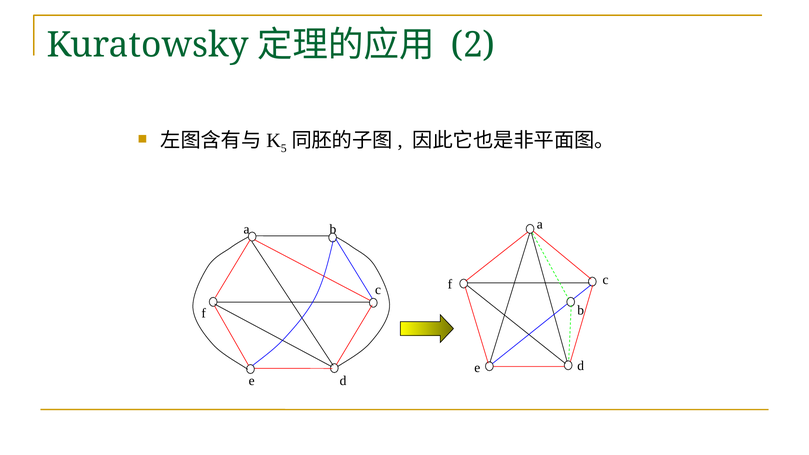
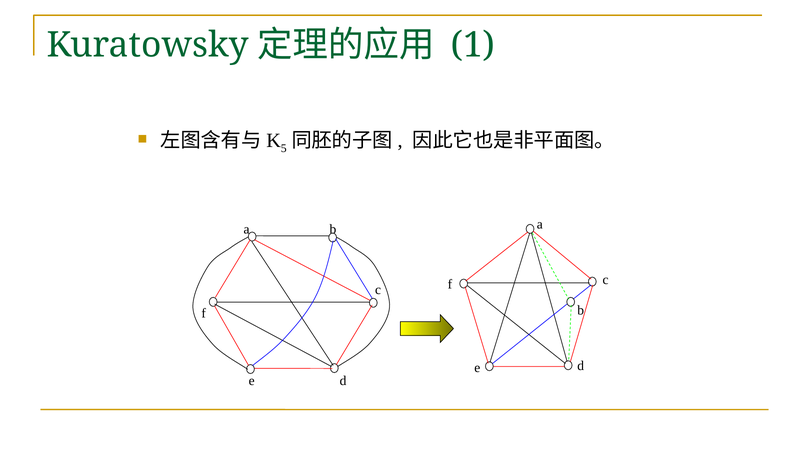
2: 2 -> 1
